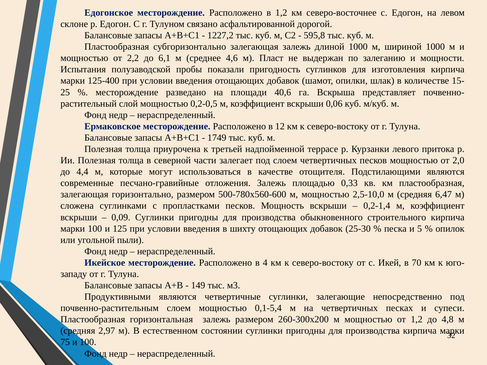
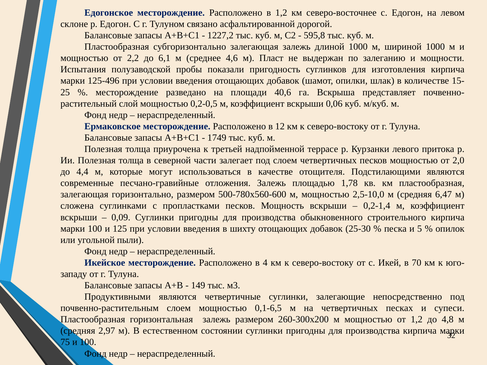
125-400: 125-400 -> 125-496
0,33: 0,33 -> 1,78
0,1-5,4: 0,1-5,4 -> 0,1-6,5
